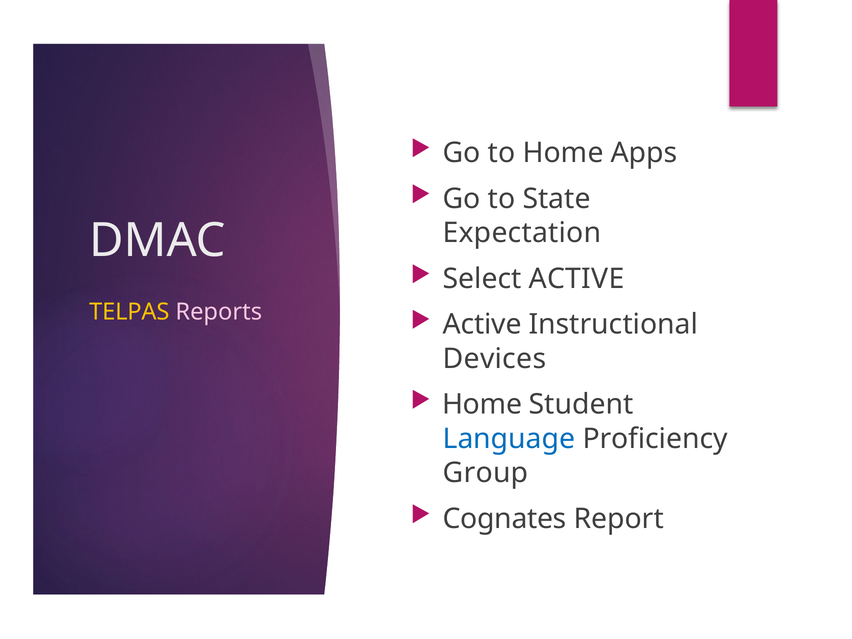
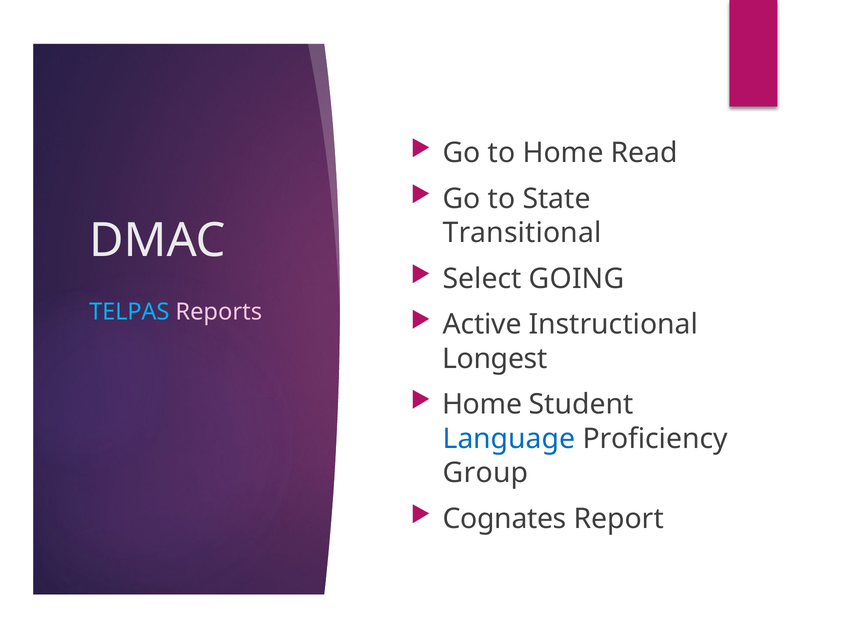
Apps: Apps -> Read
Expectation: Expectation -> Transitional
Select ACTIVE: ACTIVE -> GOING
TELPAS colour: yellow -> light blue
Devices: Devices -> Longest
